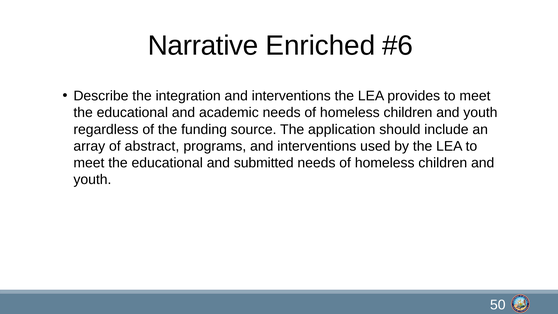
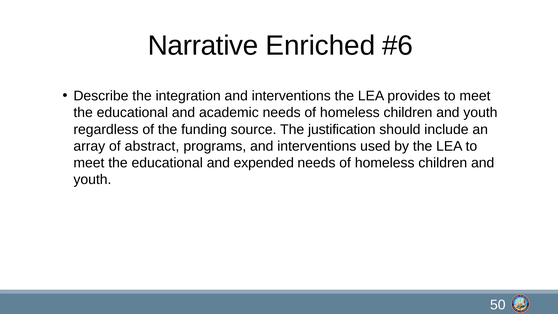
application: application -> justification
submitted: submitted -> expended
